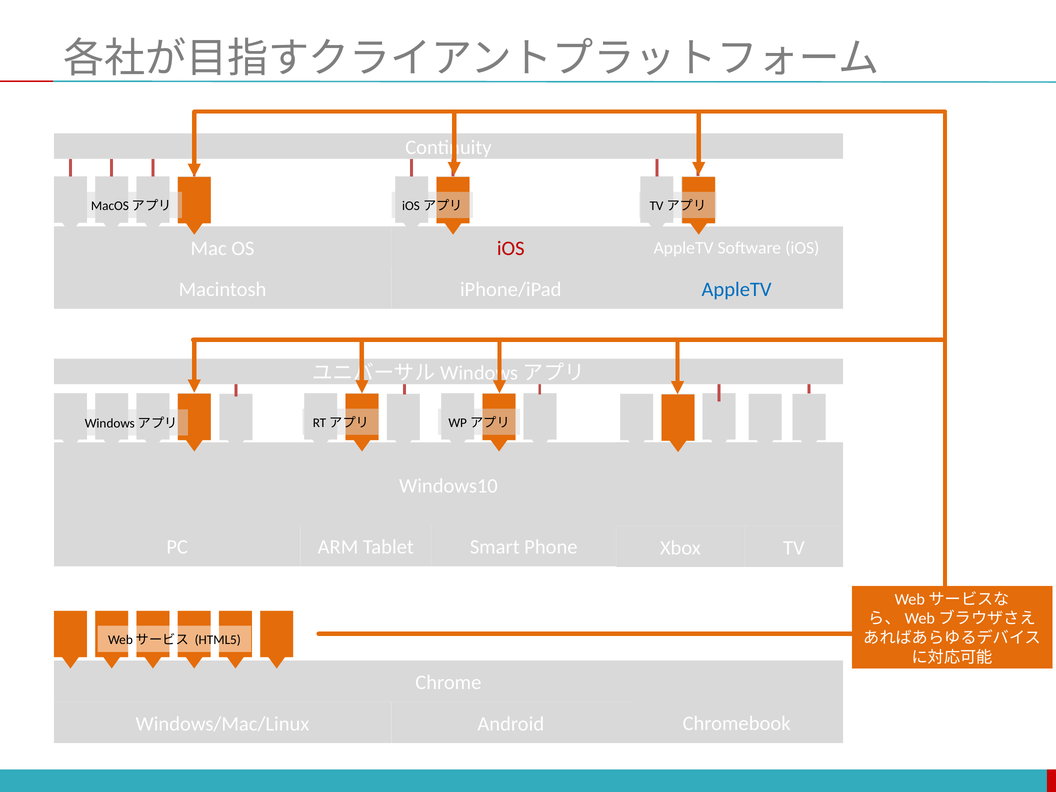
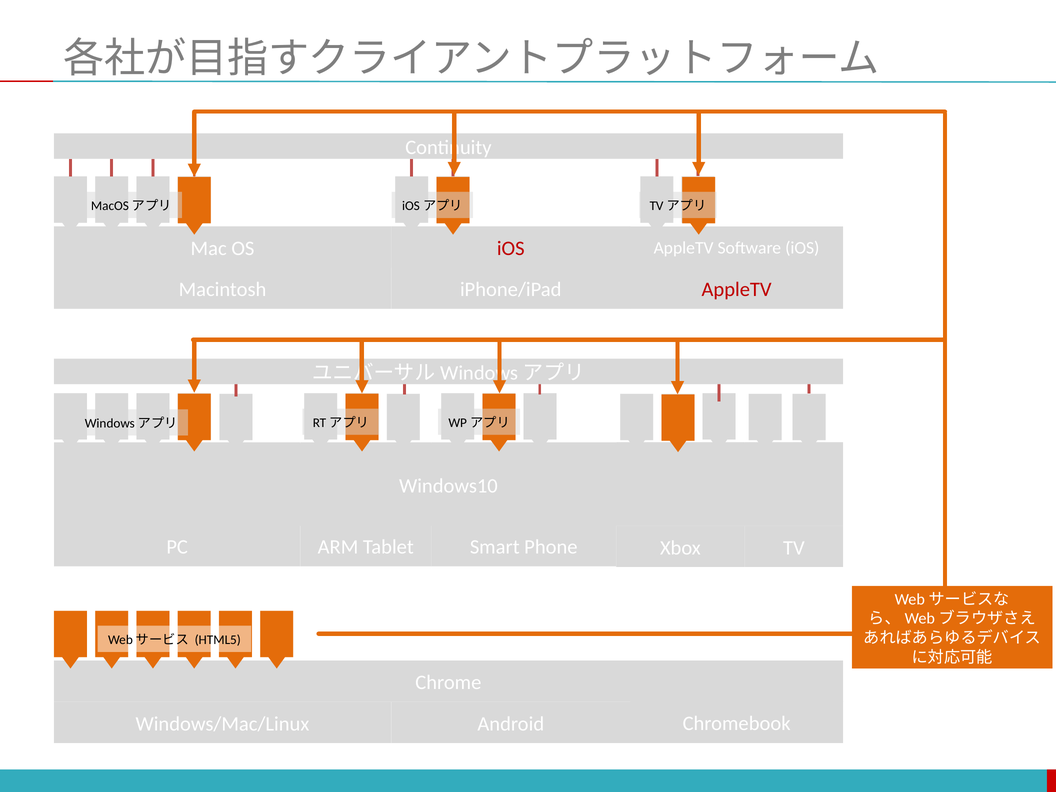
AppleTV at (737, 289) colour: blue -> red
